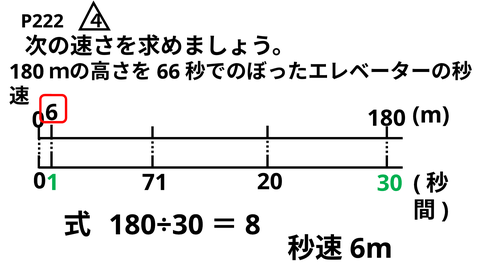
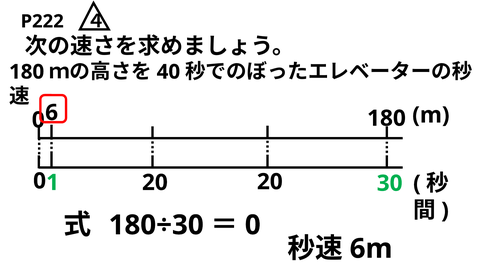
66: 66 -> 40
1 71: 71 -> 20
8 at (253, 225): 8 -> 0
